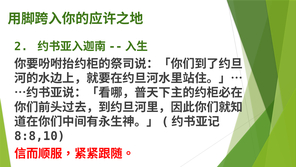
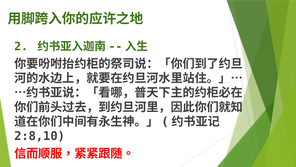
8:8,10: 8:8,10 -> 2:8,10
